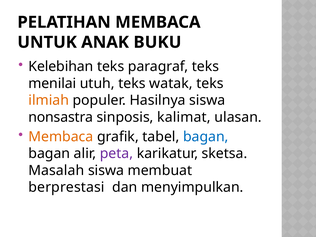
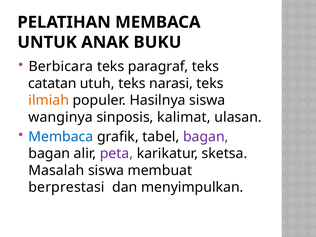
Kelebihan: Kelebihan -> Berbicara
menilai: menilai -> catatan
watak: watak -> narasi
nonsastra: nonsastra -> wanginya
Membaca at (61, 137) colour: orange -> blue
bagan at (206, 137) colour: blue -> purple
